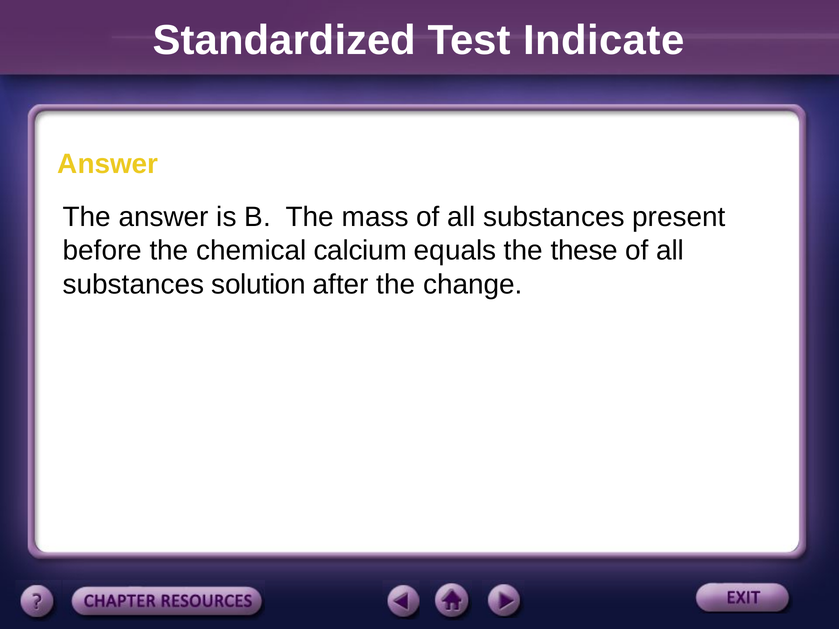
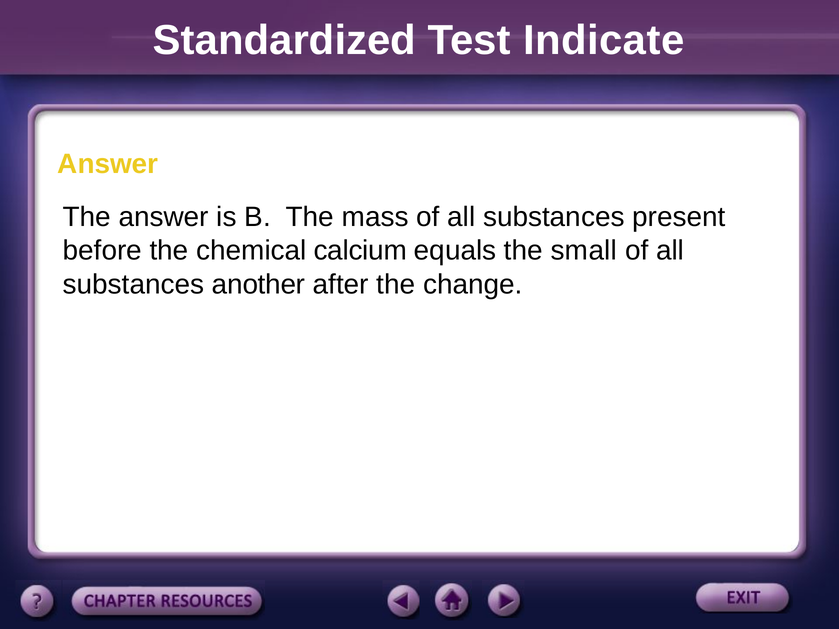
these: these -> small
solution: solution -> another
